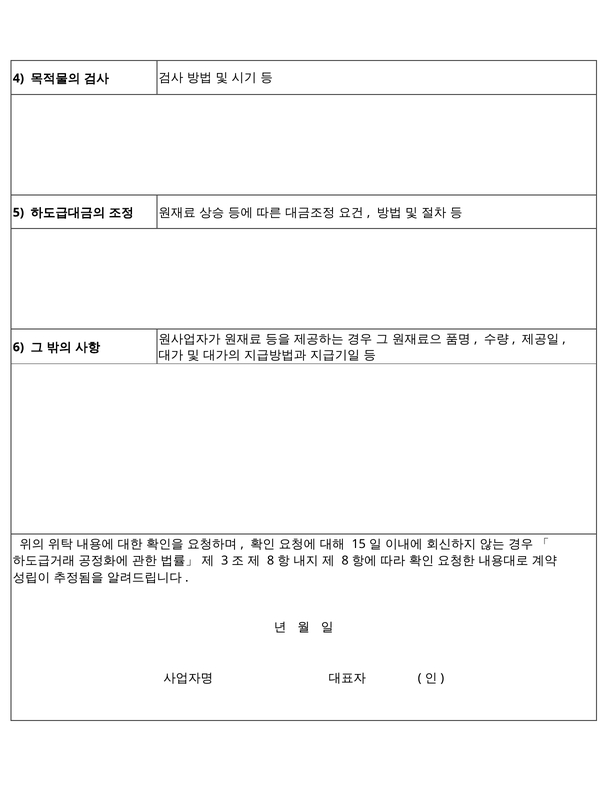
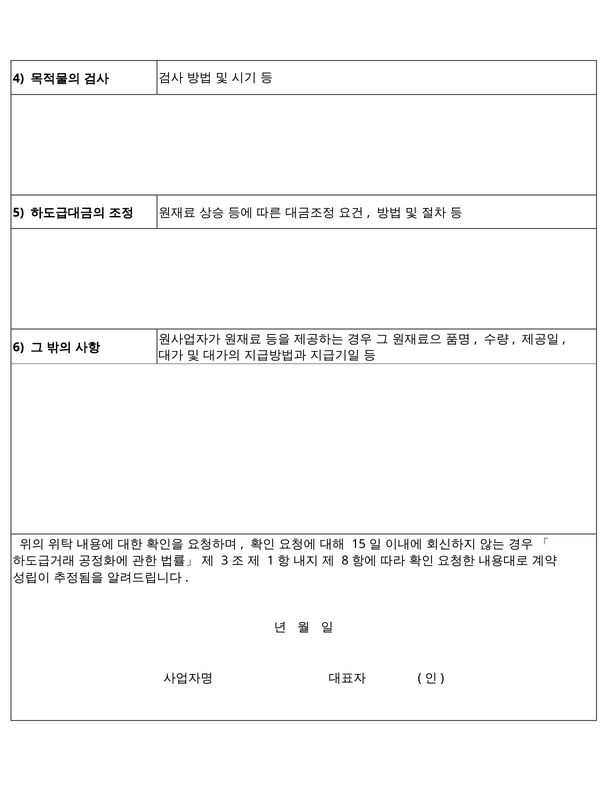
8 at (271, 561): 8 -> 1
